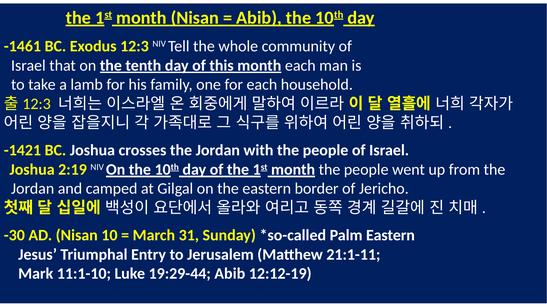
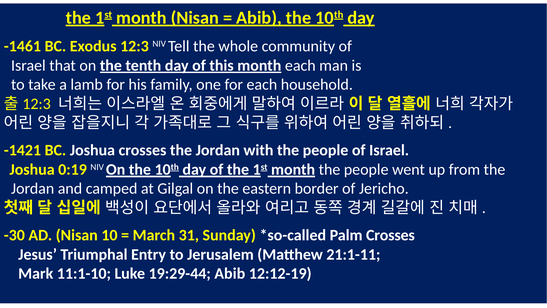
2:19: 2:19 -> 0:19
Palm Eastern: Eastern -> Crosses
